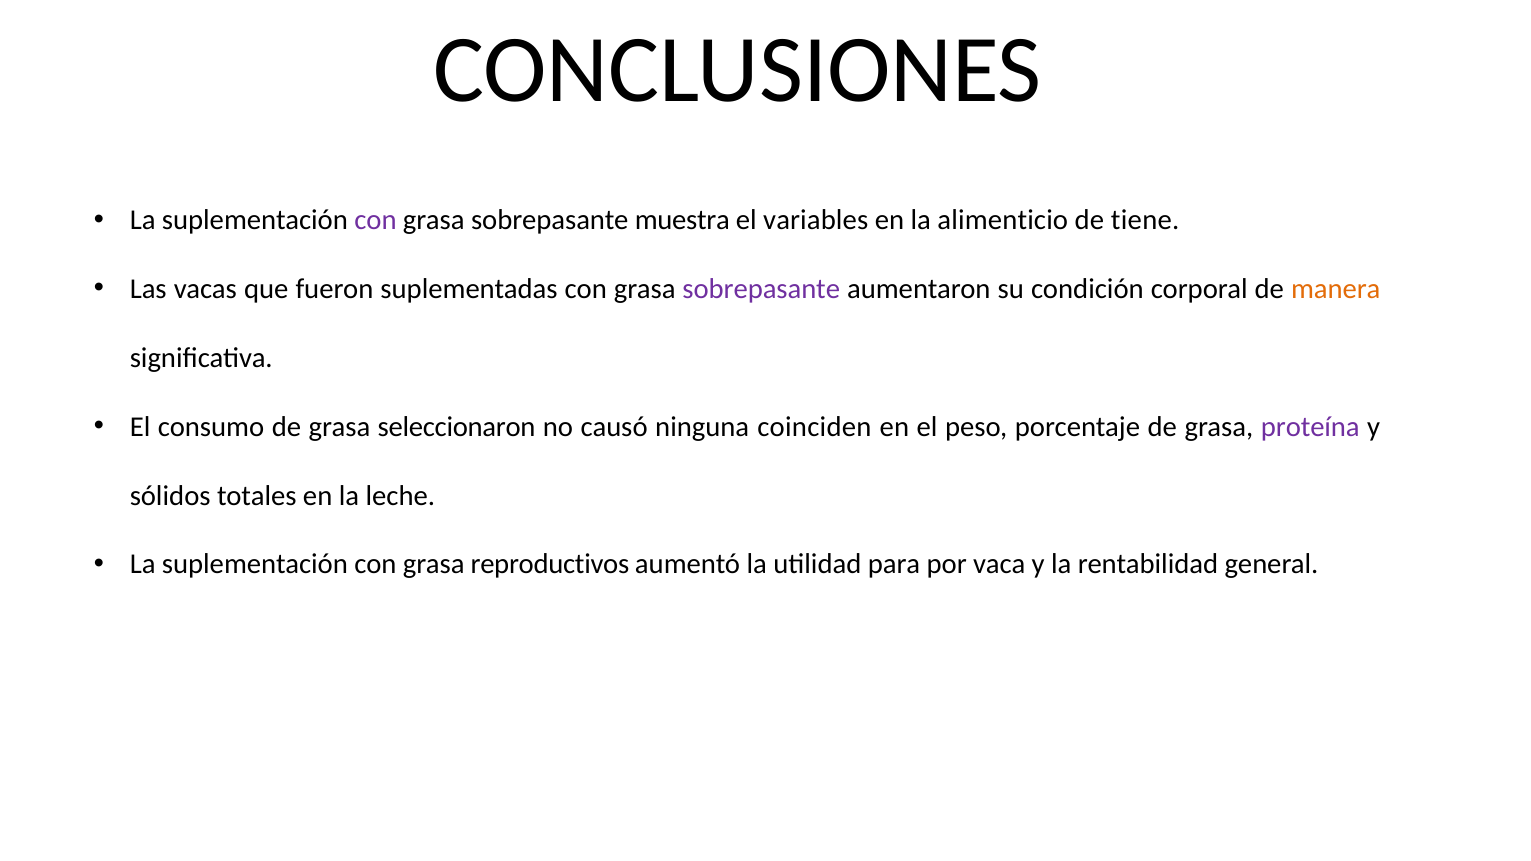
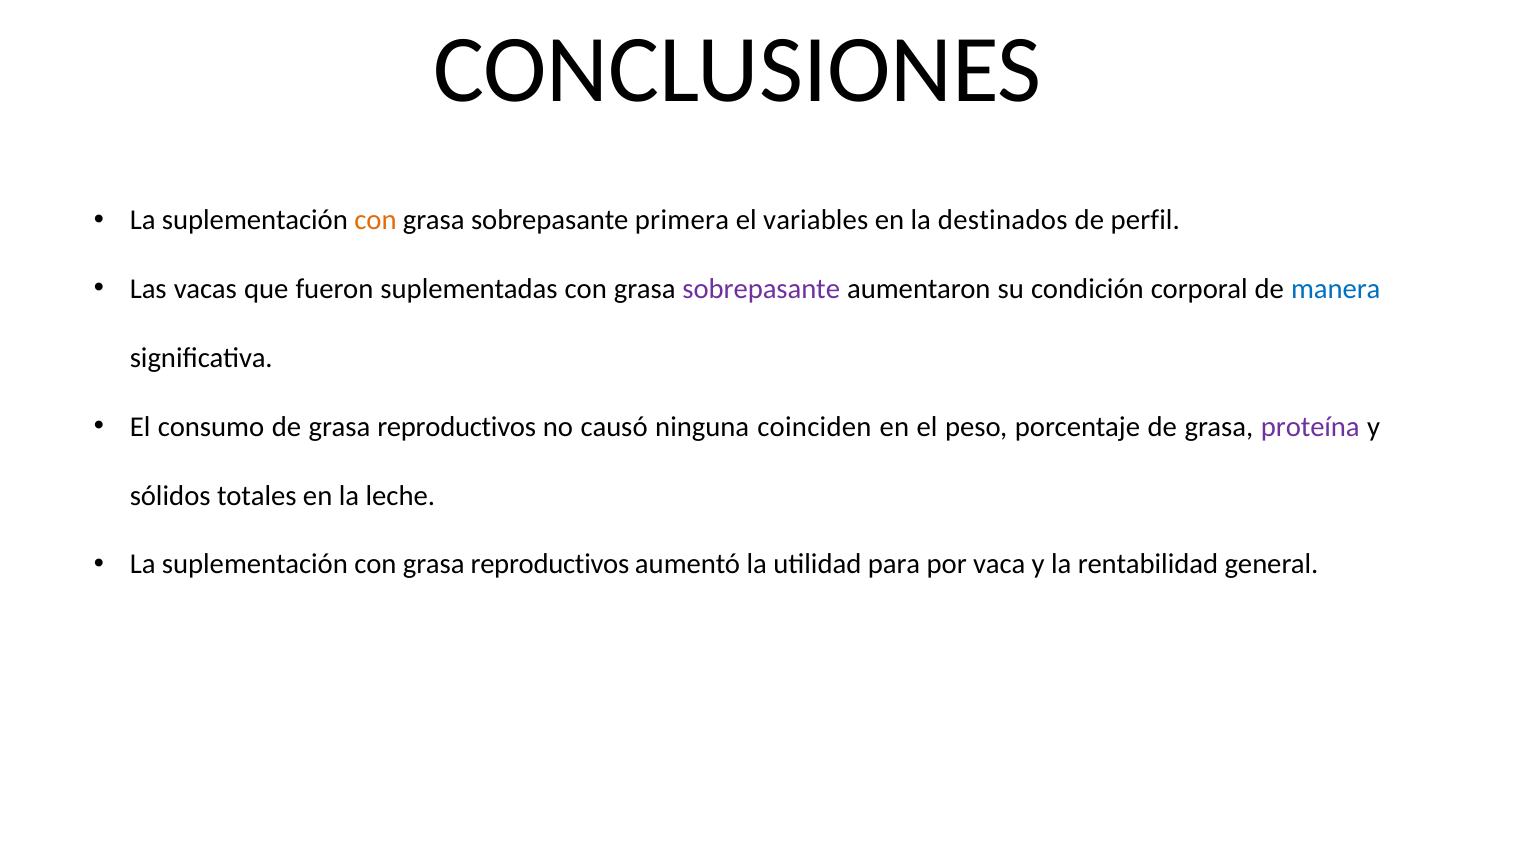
con at (376, 220) colour: purple -> orange
muestra: muestra -> primera
alimenticio: alimenticio -> destinados
tiene: tiene -> perfil
manera colour: orange -> blue
de grasa seleccionaron: seleccionaron -> reproductivos
